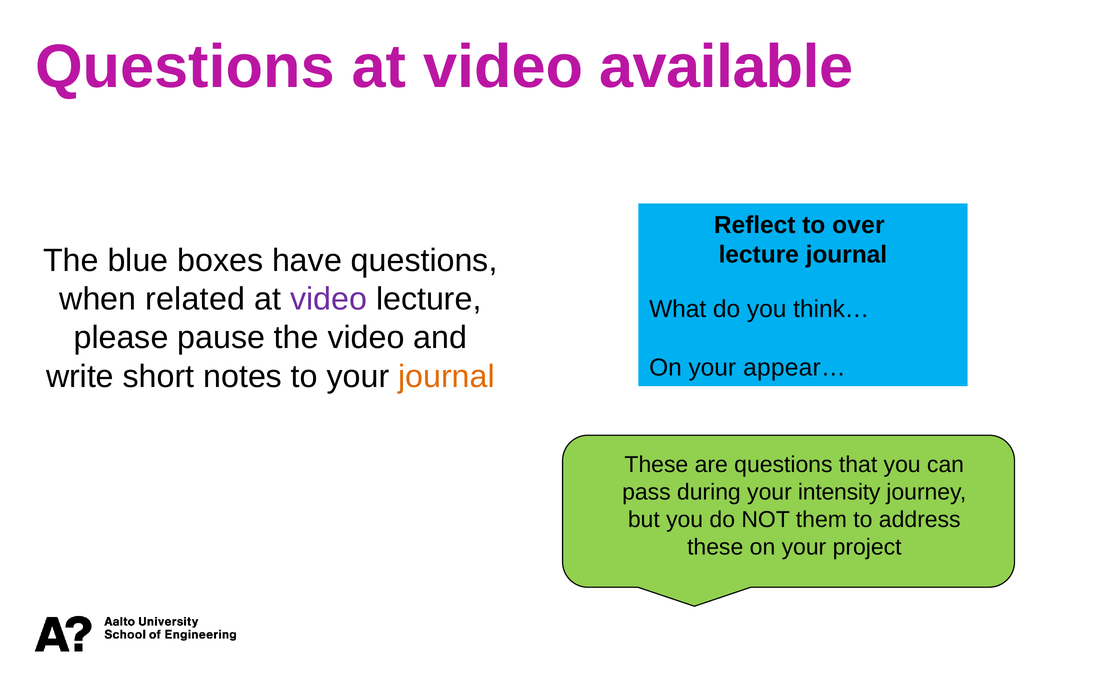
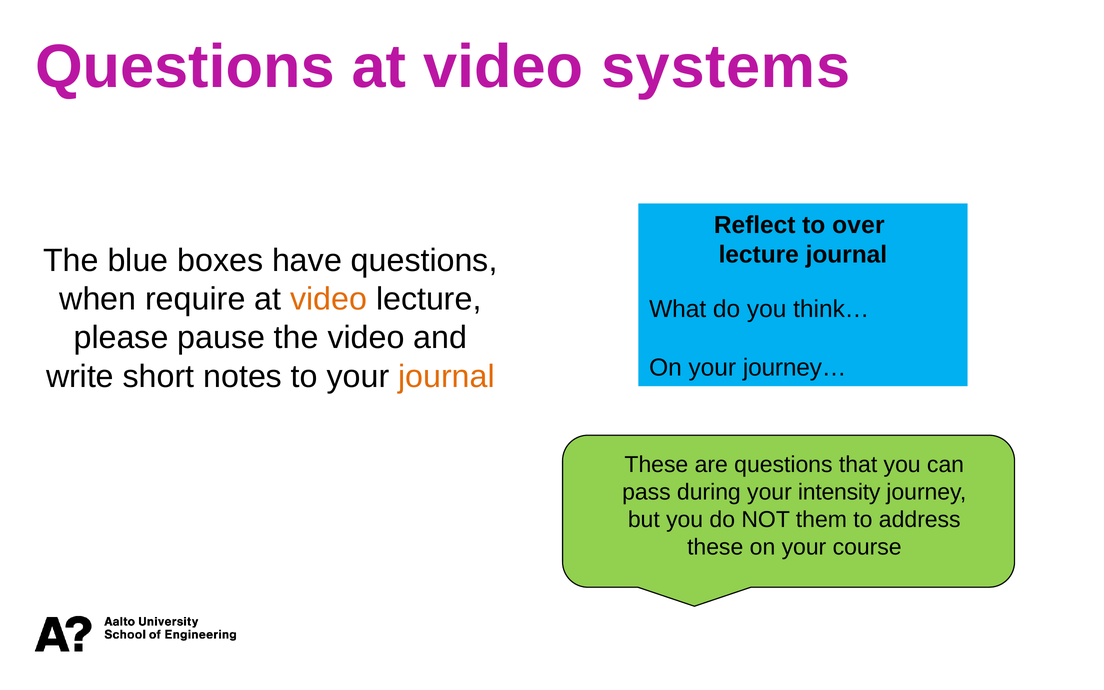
available: available -> systems
related: related -> require
video at (329, 299) colour: purple -> orange
appear…: appear… -> journey…
project: project -> course
